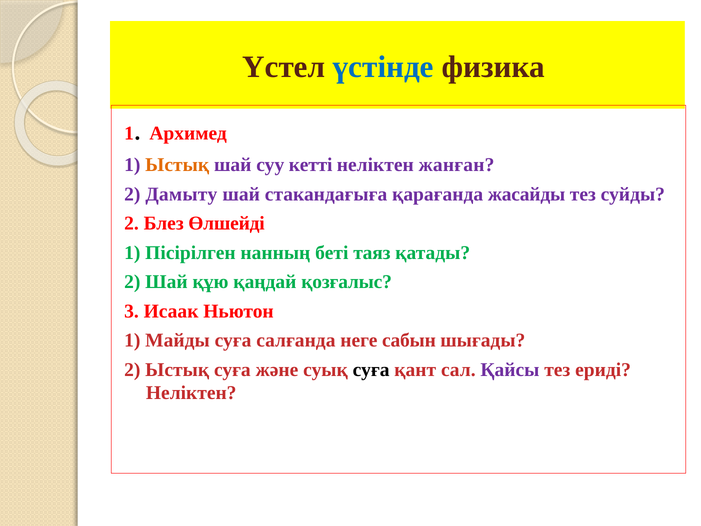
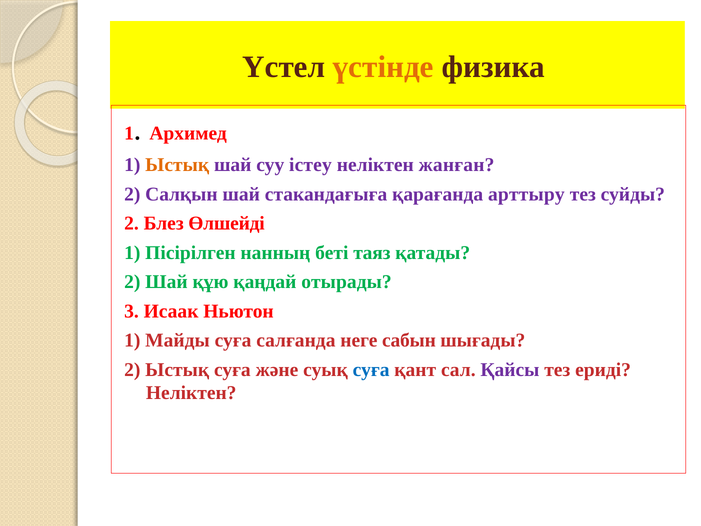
үстінде colour: blue -> orange
кетті: кетті -> істеу
Дамыту: Дамыту -> Салқын
жасайды: жасайды -> арттыру
қозғалыс: қозғалыс -> отырады
суға at (371, 369) colour: black -> blue
